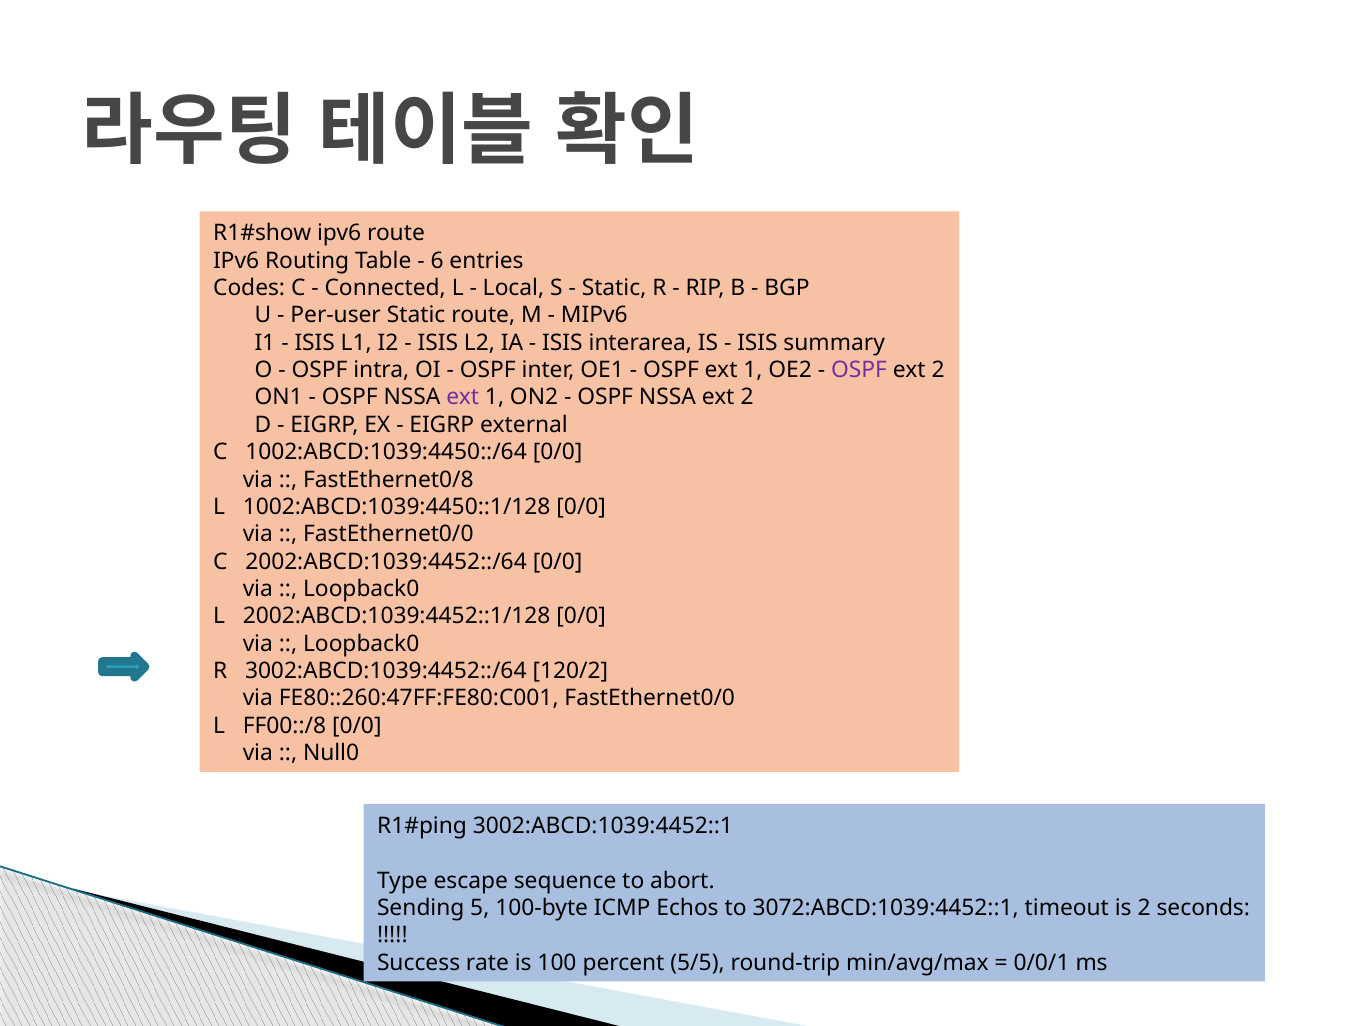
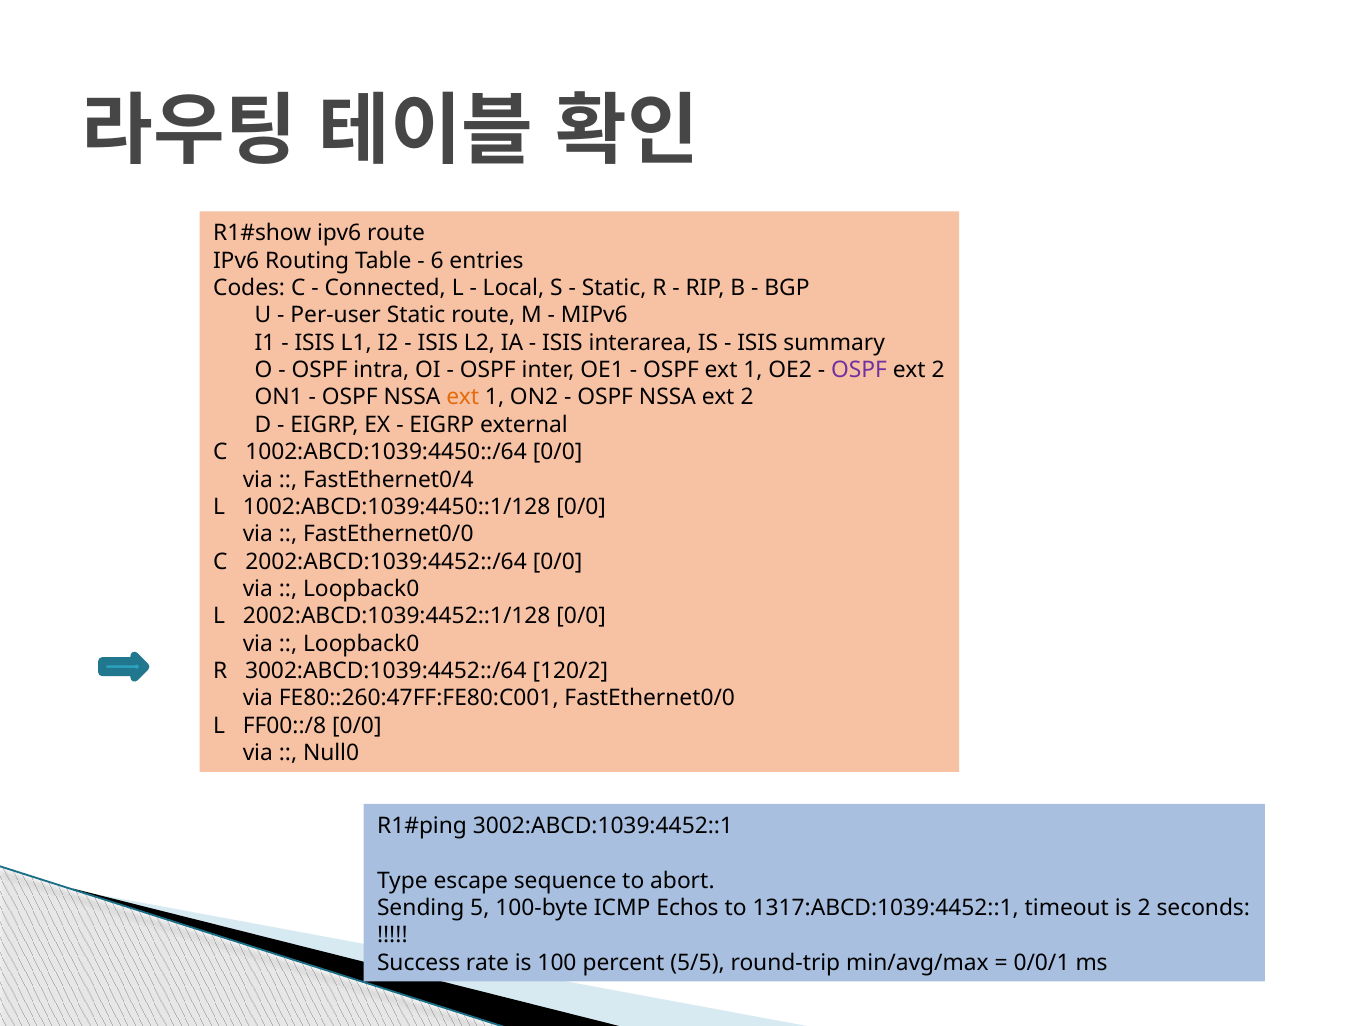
ext at (463, 397) colour: purple -> orange
FastEthernet0/8: FastEthernet0/8 -> FastEthernet0/4
3072:ABCD:1039:4452::1: 3072:ABCD:1039:4452::1 -> 1317:ABCD:1039:4452::1
